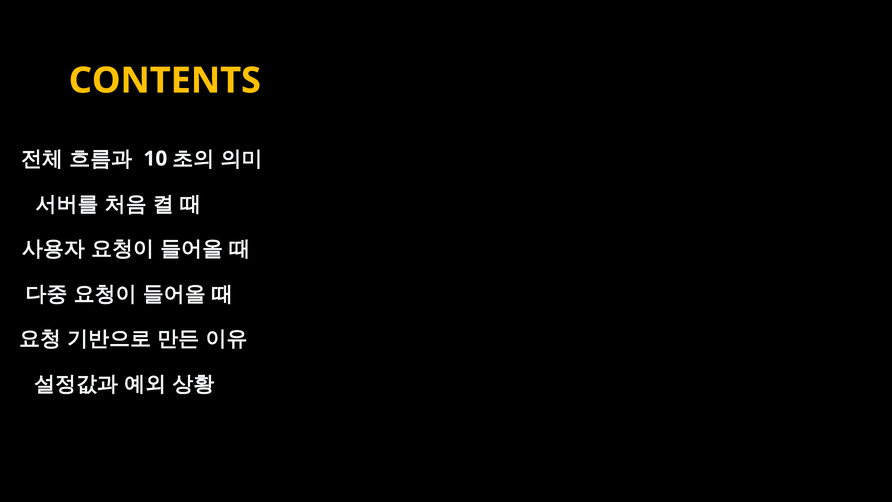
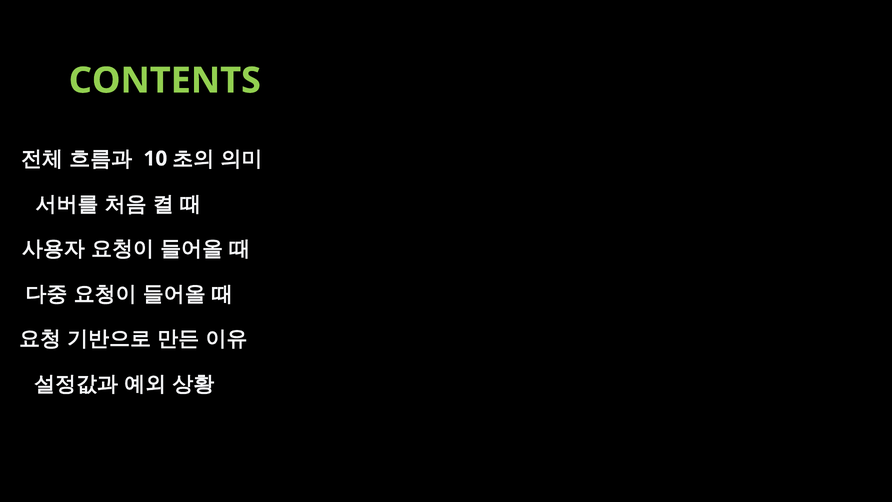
CONTENTS colour: yellow -> light green
